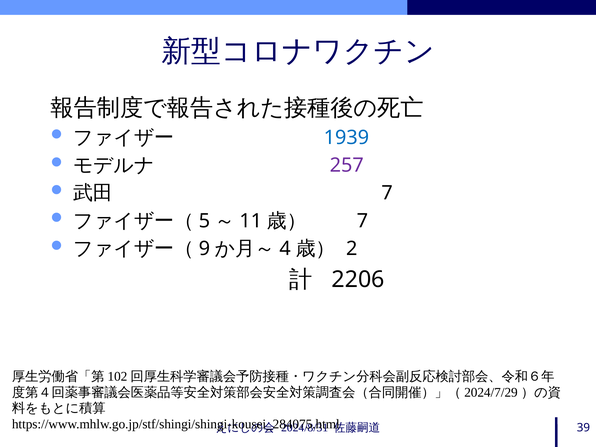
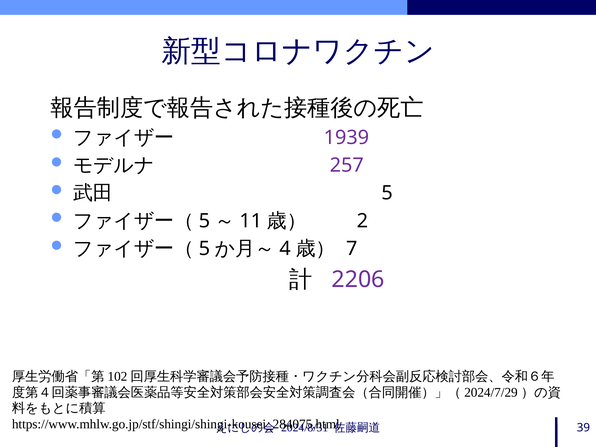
1939 colour: blue -> purple
7 at (387, 193): 7 -> 5
7 at (363, 221): 7 -> 2
9 at (204, 249): 9 -> 5
2: 2 -> 7
2206 colour: black -> purple
